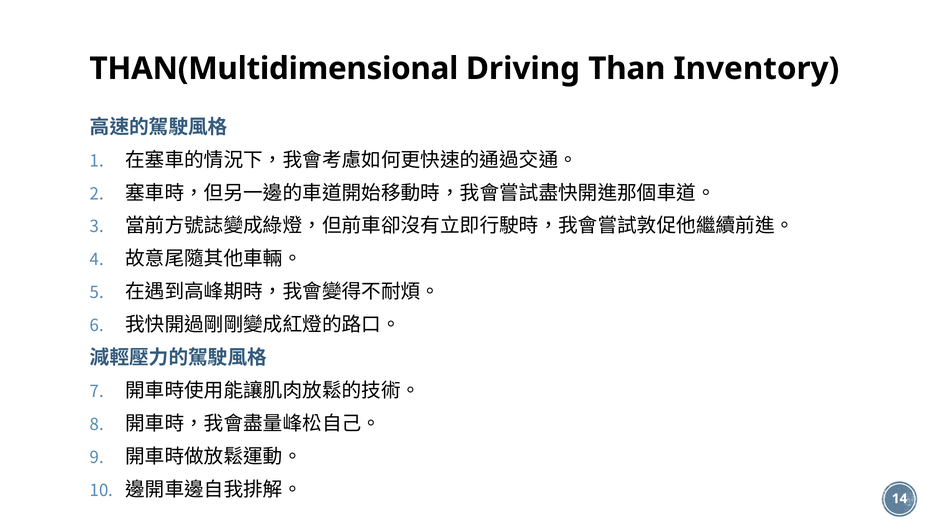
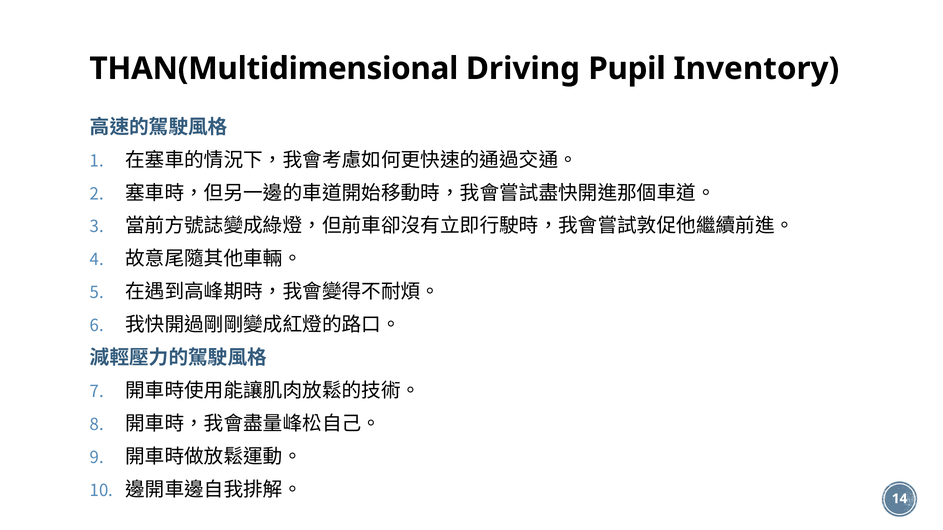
Than: Than -> Pupil
